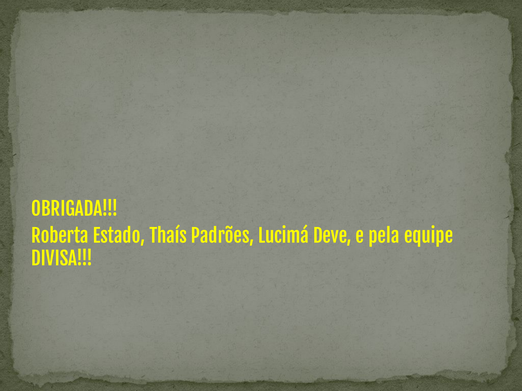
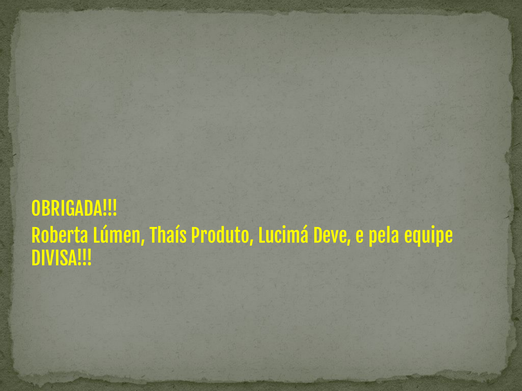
Estado: Estado -> Lúmen
Padrões: Padrões -> Produto
